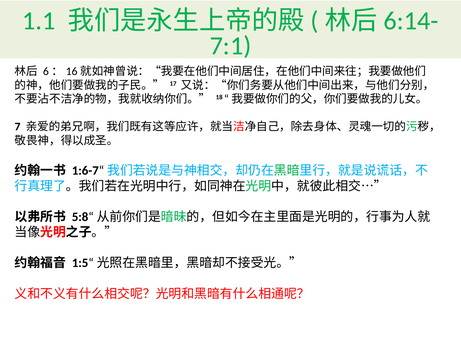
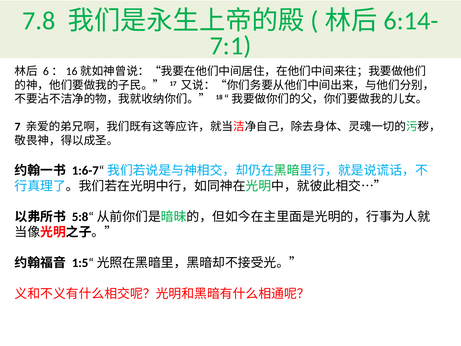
1.1: 1.1 -> 7.8
